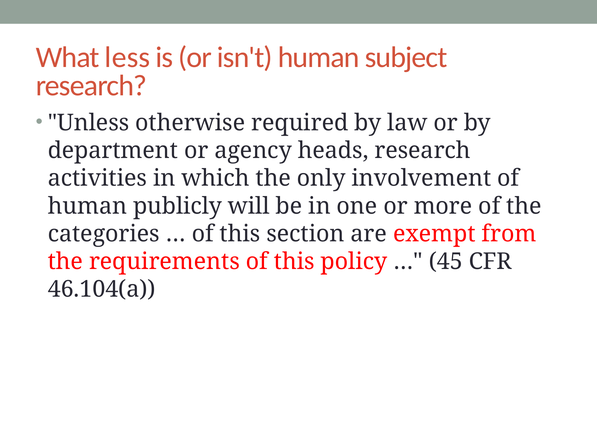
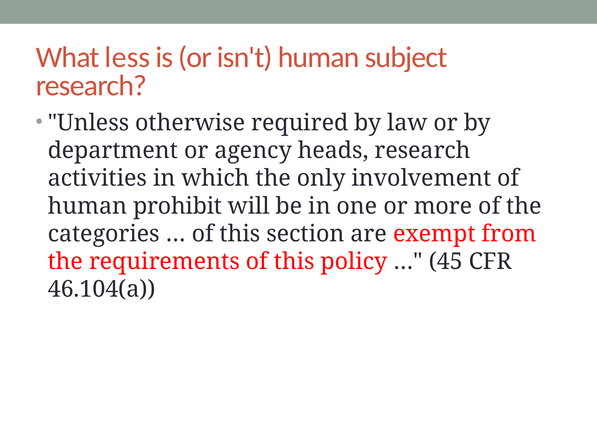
publicly: publicly -> prohibit
